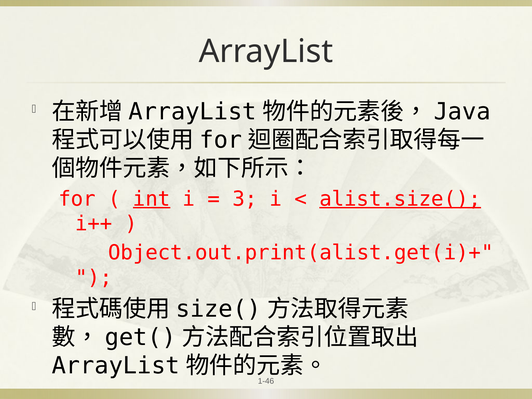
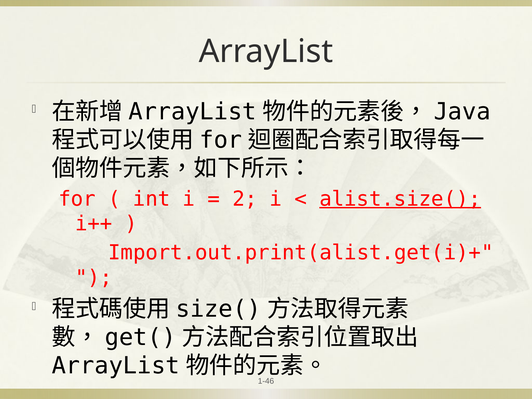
int underline: present -> none
3: 3 -> 2
Object.out.print(alist.get(i)+: Object.out.print(alist.get(i)+ -> Import.out.print(alist.get(i)+
